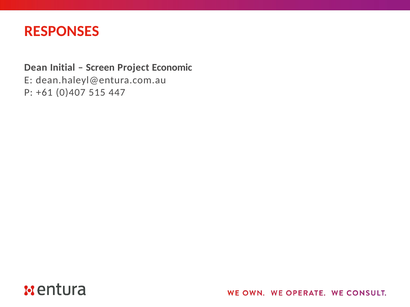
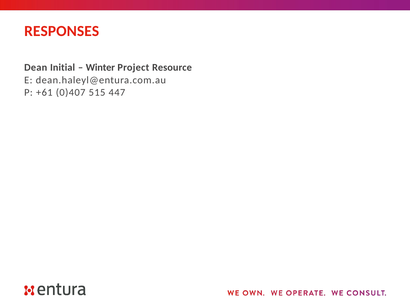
Screen: Screen -> Winter
Economic: Economic -> Resource
